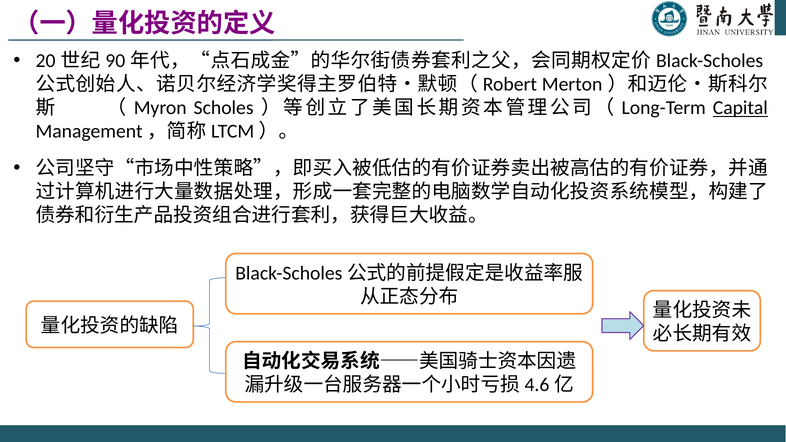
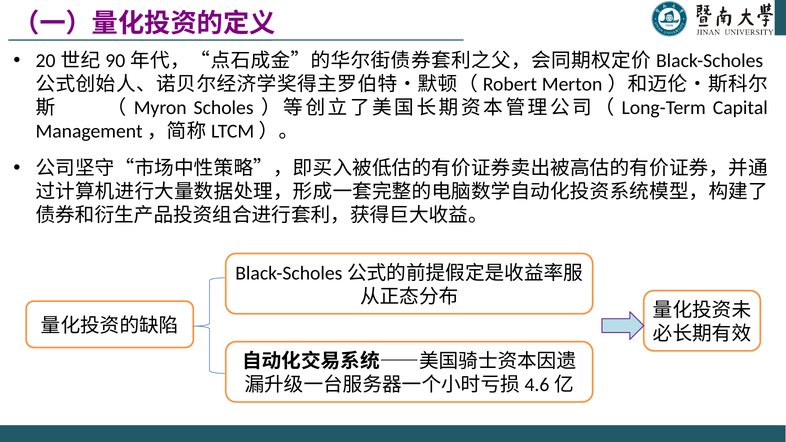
Capital underline: present -> none
